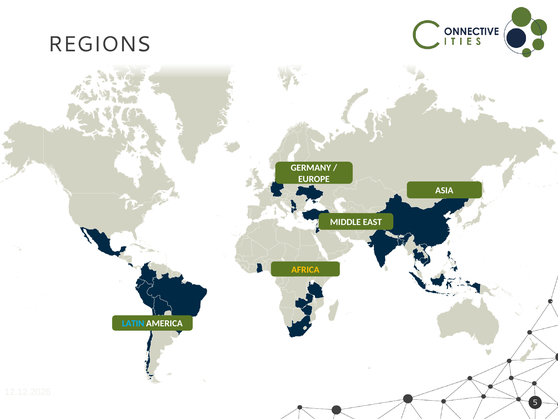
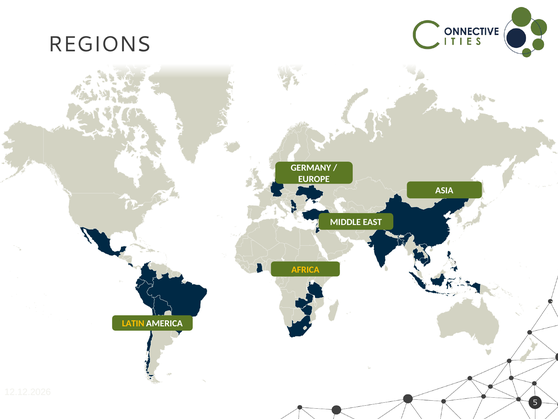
LATIN colour: light blue -> yellow
